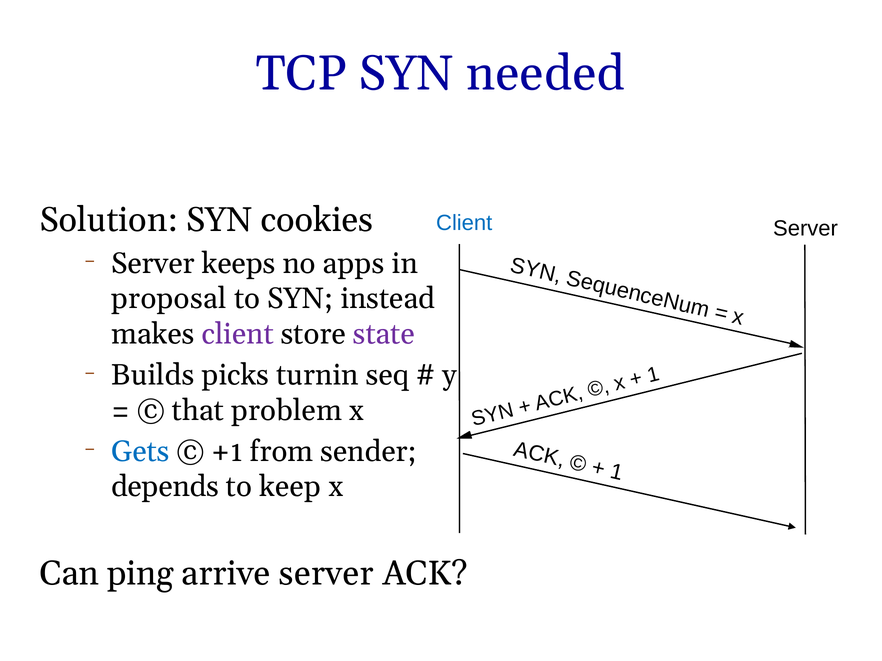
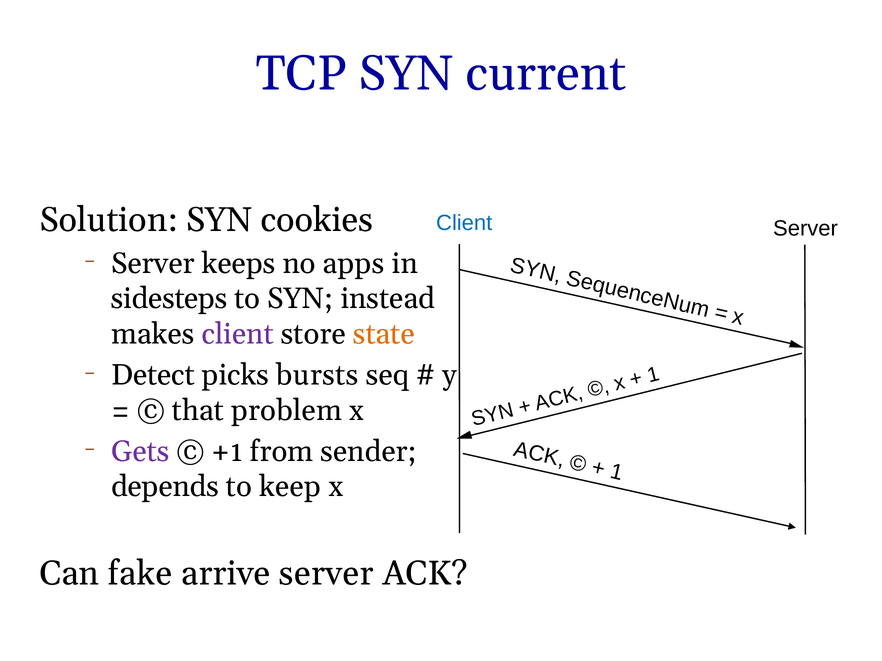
needed: needed -> current
proposal: proposal -> sidesteps
state colour: purple -> orange
Builds: Builds -> Detect
turnin: turnin -> bursts
Gets colour: blue -> purple
ping: ping -> fake
